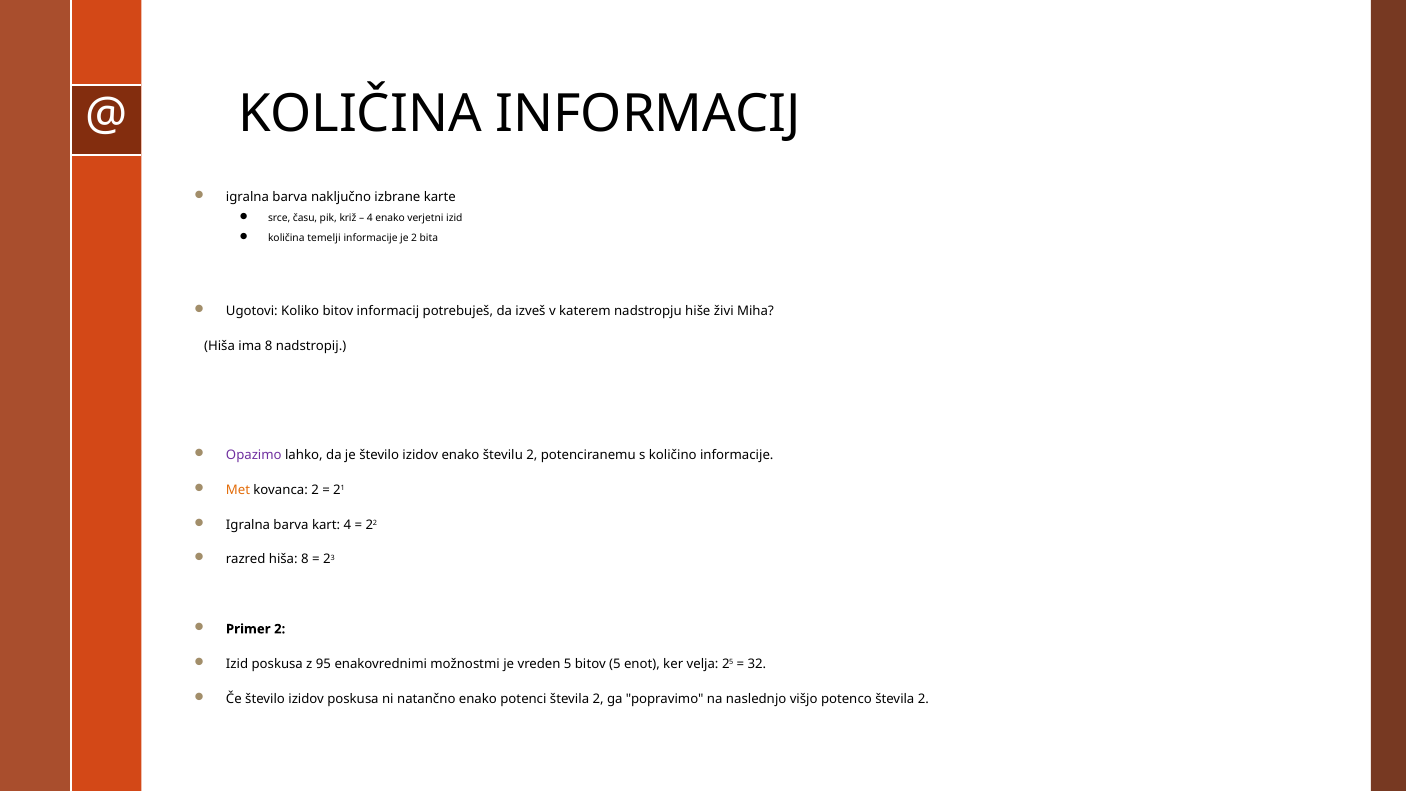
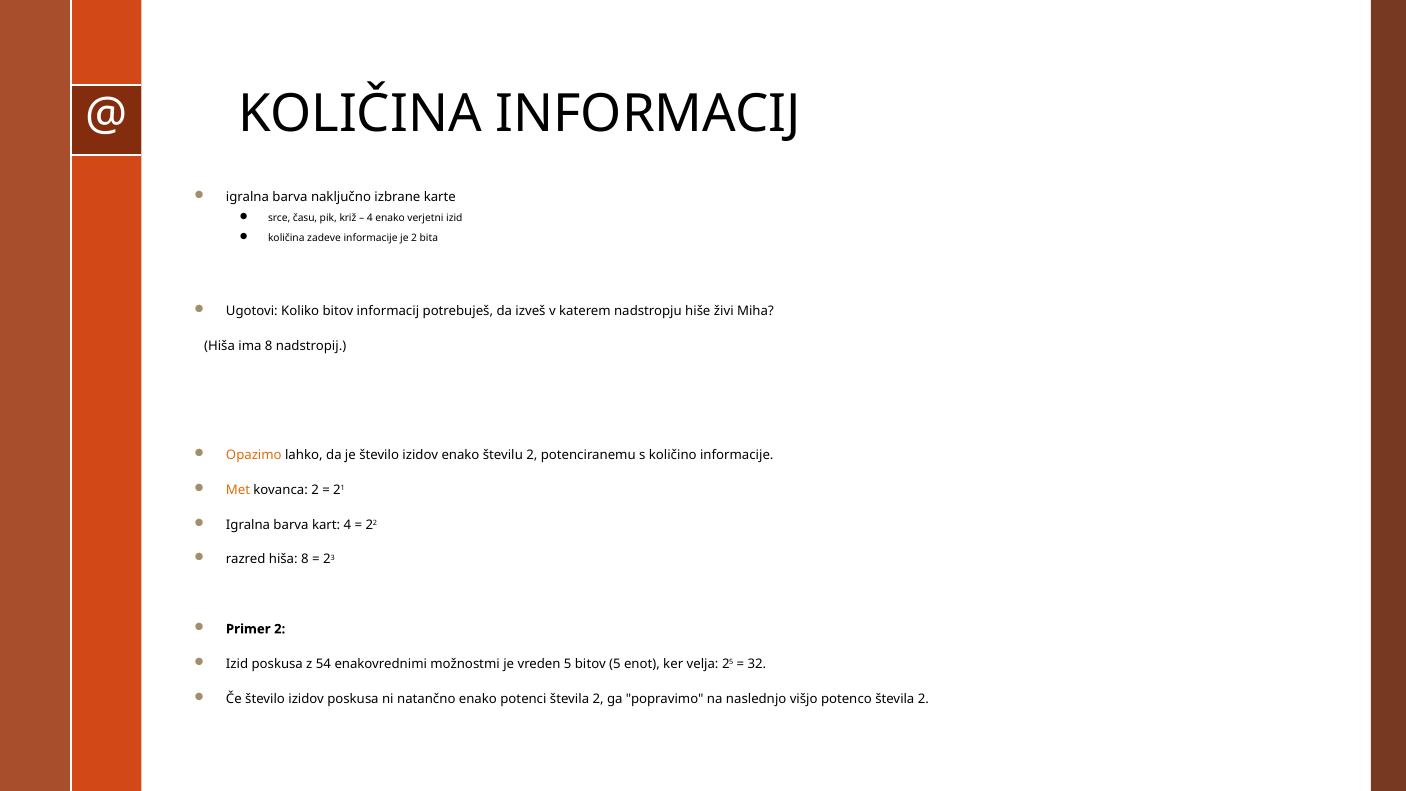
temelji: temelji -> zadeve
Opazimo colour: purple -> orange
95: 95 -> 54
